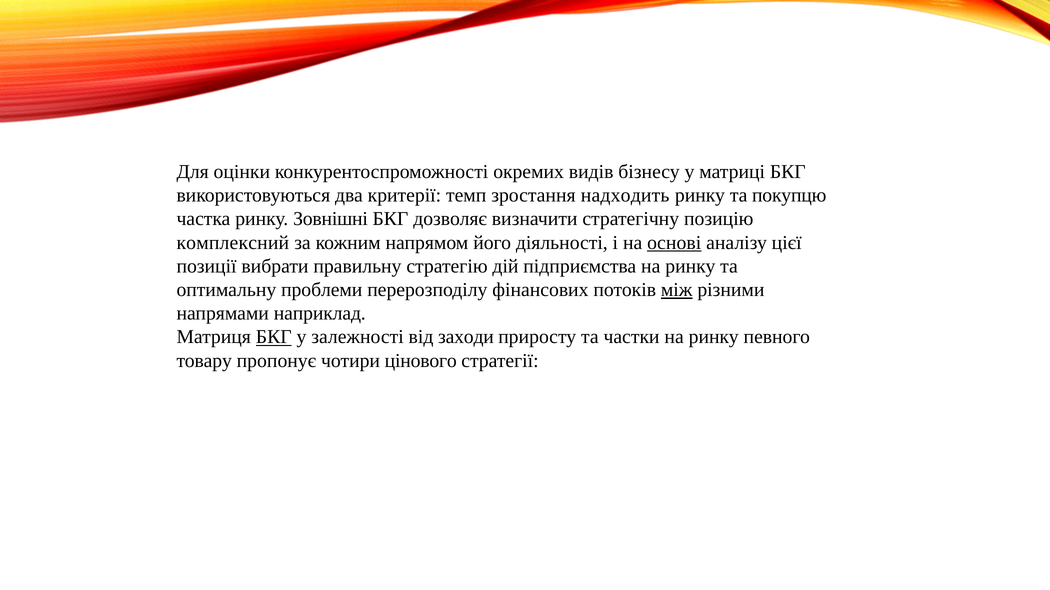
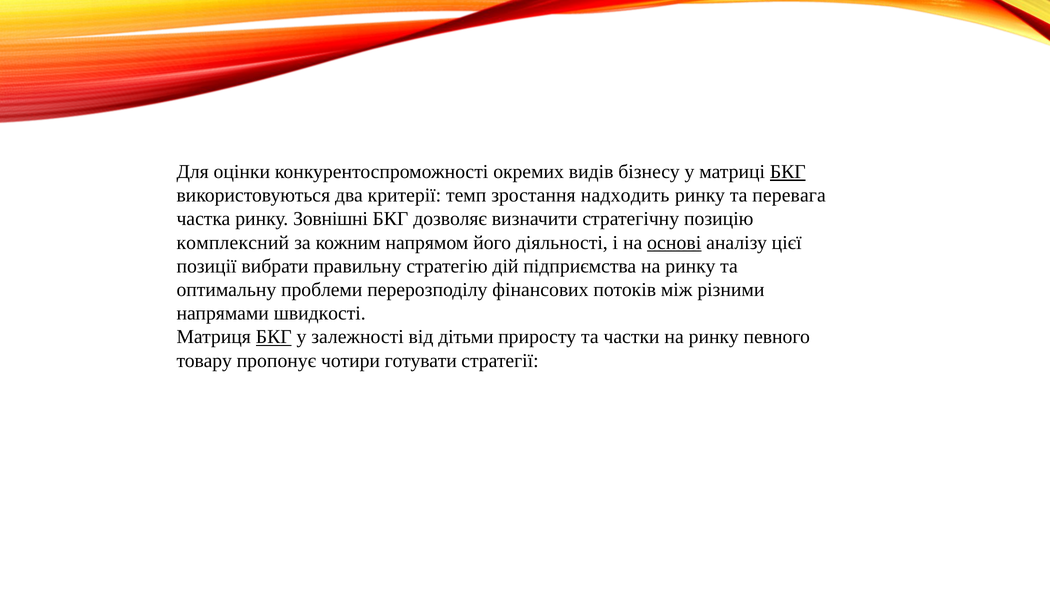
БКГ at (788, 172) underline: none -> present
покупцю: покупцю -> перевага
між underline: present -> none
наприклад: наприклад -> швидкості
заходи: заходи -> дітьми
цінового: цінового -> готувати
